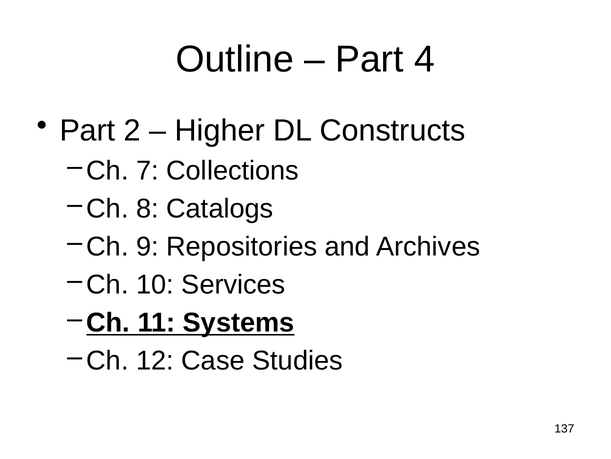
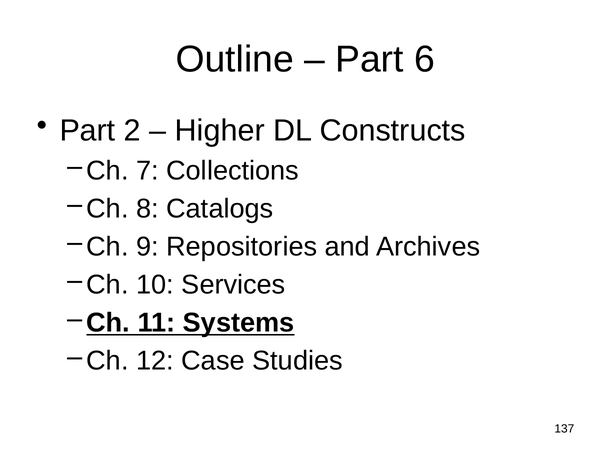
4: 4 -> 6
